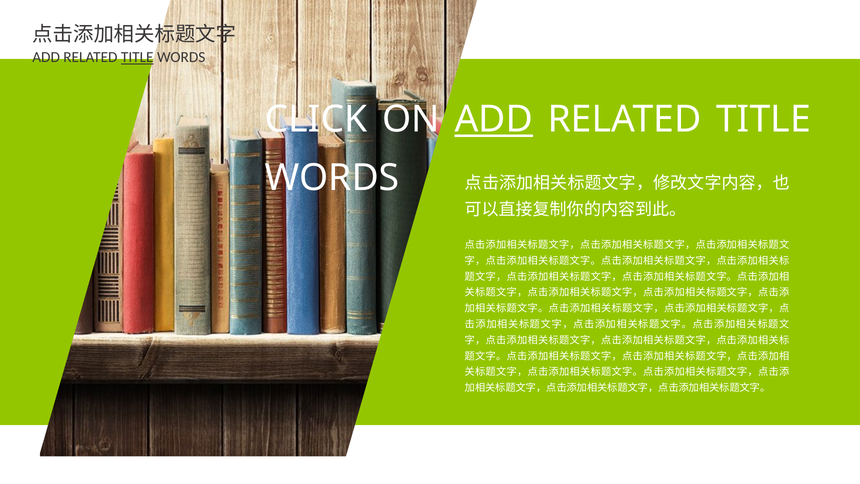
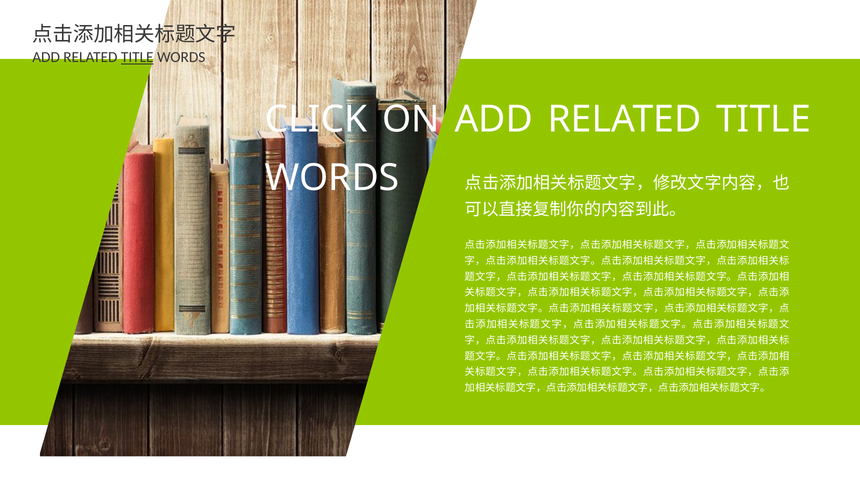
ADD at (494, 120) underline: present -> none
